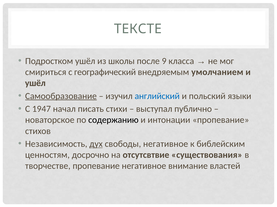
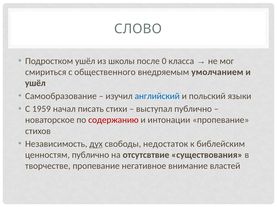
ТЕКСТЕ: ТЕКСТЕ -> СЛОВО
9: 9 -> 0
географический: географический -> общественного
Самообразование underline: present -> none
1947: 1947 -> 1959
содержанию colour: black -> red
свободы негативное: негативное -> недостаток
ценностям досрочно: досрочно -> публично
